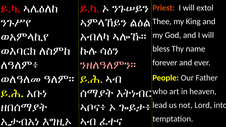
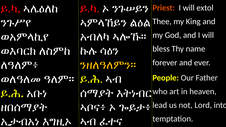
ንዘለዓለምን። colour: pink -> yellow
